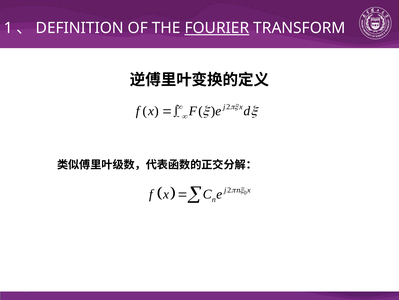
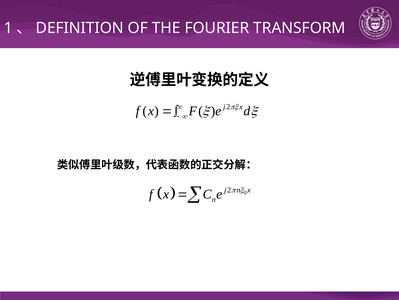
FOURIER underline: present -> none
